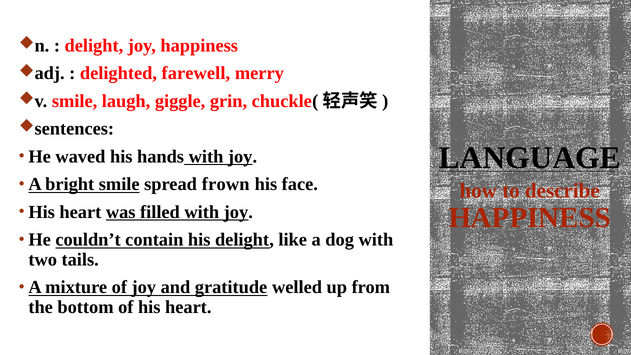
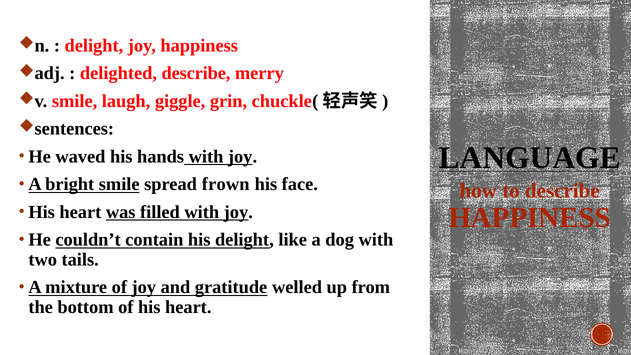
delighted farewell: farewell -> describe
